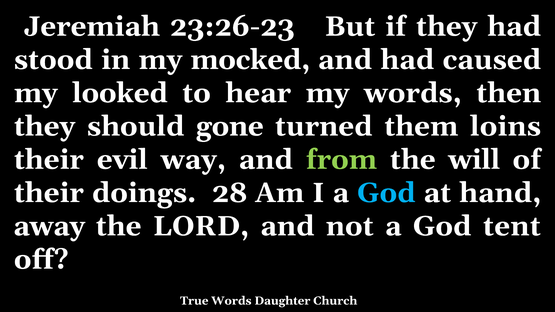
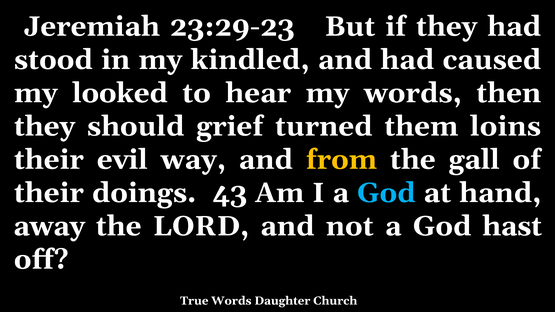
23:26-23: 23:26-23 -> 23:29-23
mocked: mocked -> kindled
gone: gone -> grief
from colour: light green -> yellow
will: will -> gall
28: 28 -> 43
tent: tent -> hast
